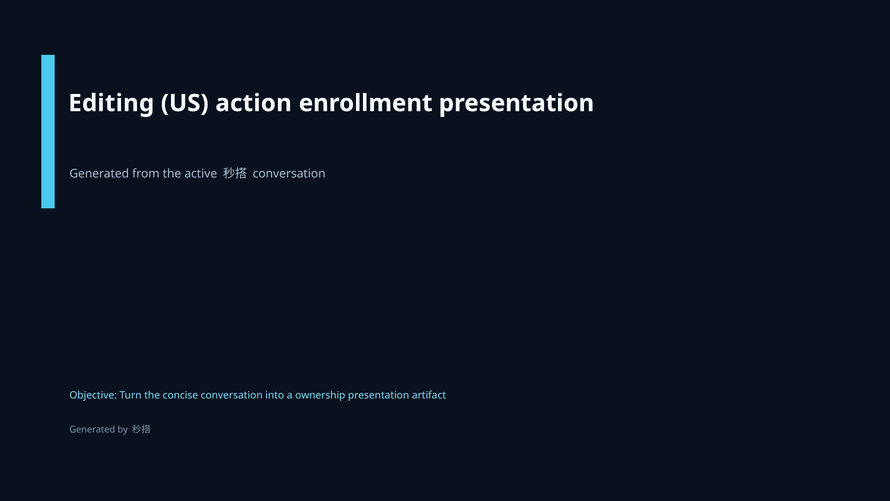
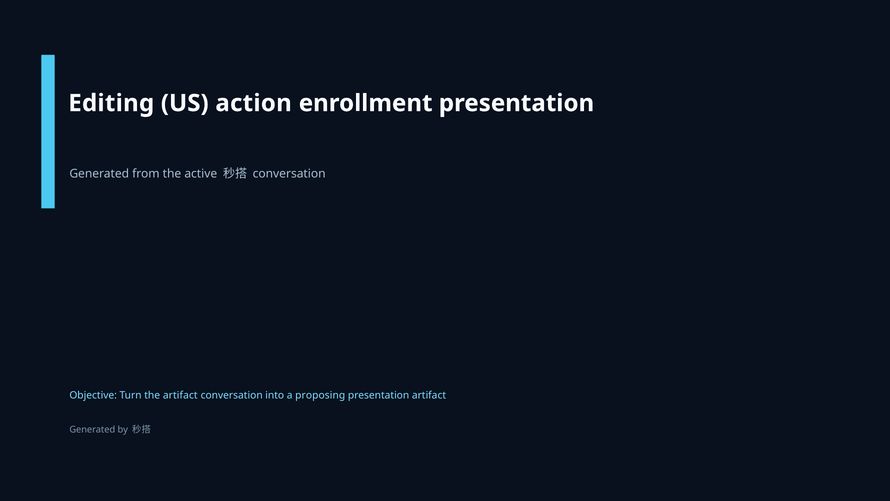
the concise: concise -> artifact
ownership: ownership -> proposing
